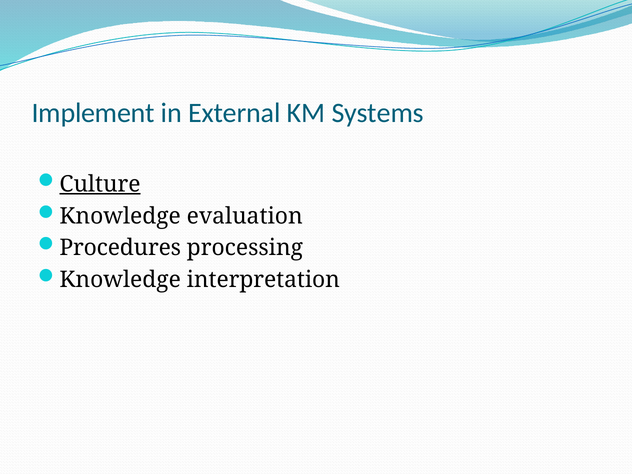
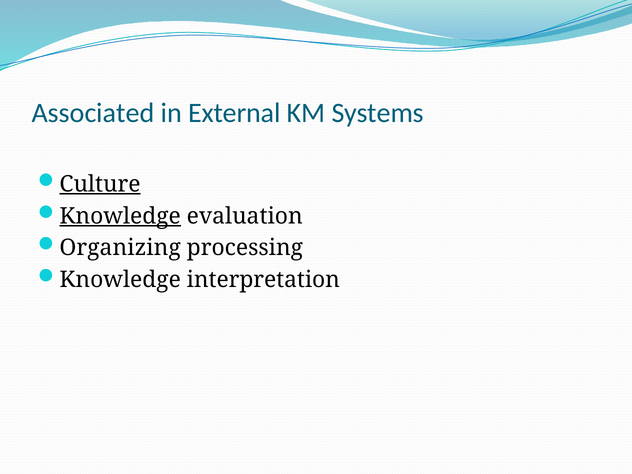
Implement: Implement -> Associated
Knowledge at (120, 216) underline: none -> present
Procedures: Procedures -> Organizing
